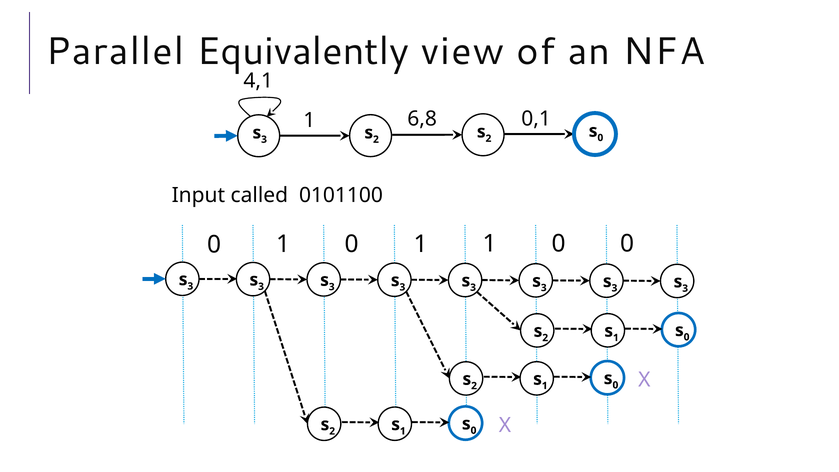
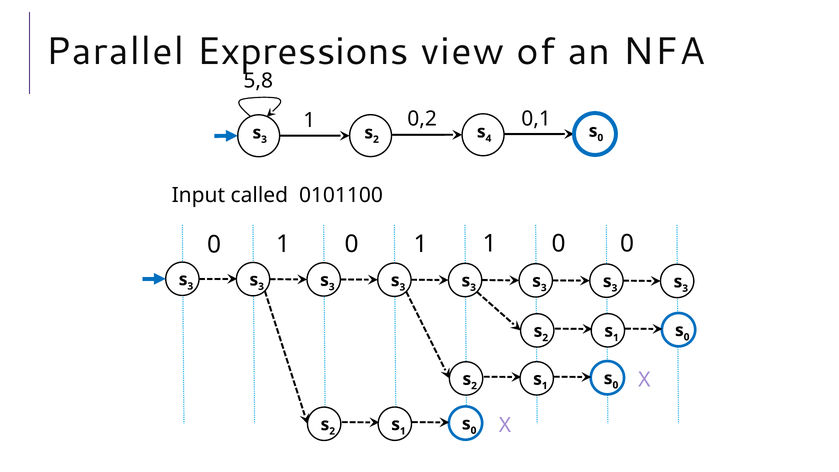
Equivalently: Equivalently -> Expressions
4,1: 4,1 -> 5,8
6,8: 6,8 -> 0,2
2 at (488, 138): 2 -> 4
